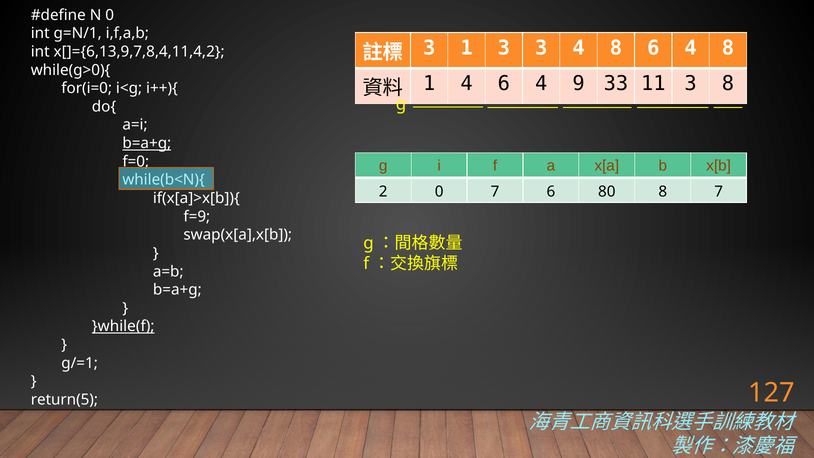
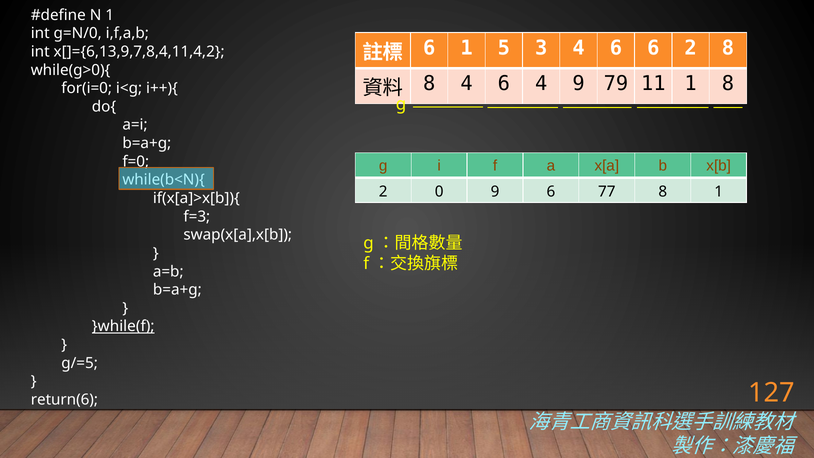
N 0: 0 -> 1
g=N/1: g=N/1 -> g=N/0
3 at (429, 48): 3 -> 6
1 3: 3 -> 5
3 4 8: 8 -> 6
4 at (691, 48): 4 -> 2
1 at (429, 83): 1 -> 8
33: 33 -> 79
11 3: 3 -> 1
b=a+g at (147, 143) underline: present -> none
0 7: 7 -> 9
80: 80 -> 77
8 7: 7 -> 1
f=9: f=9 -> f=3
g/=1: g/=1 -> g/=5
return(5: return(5 -> return(6
